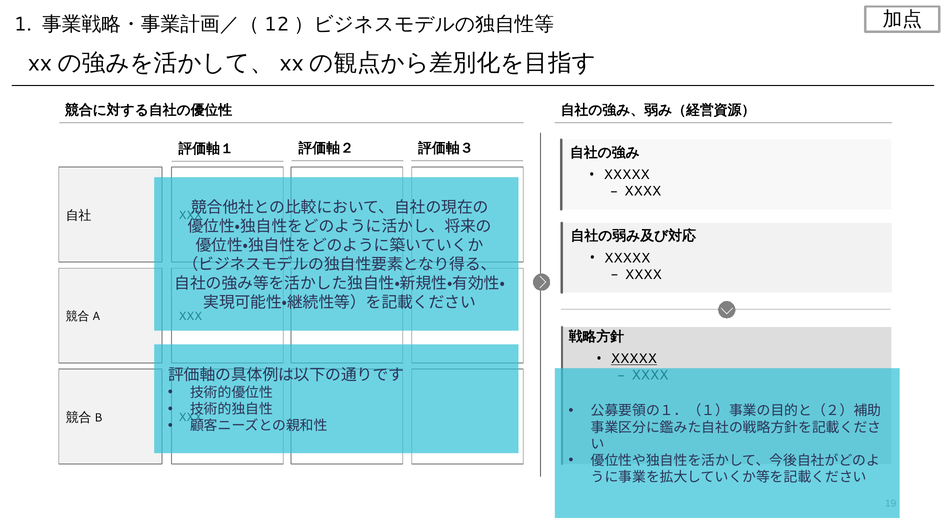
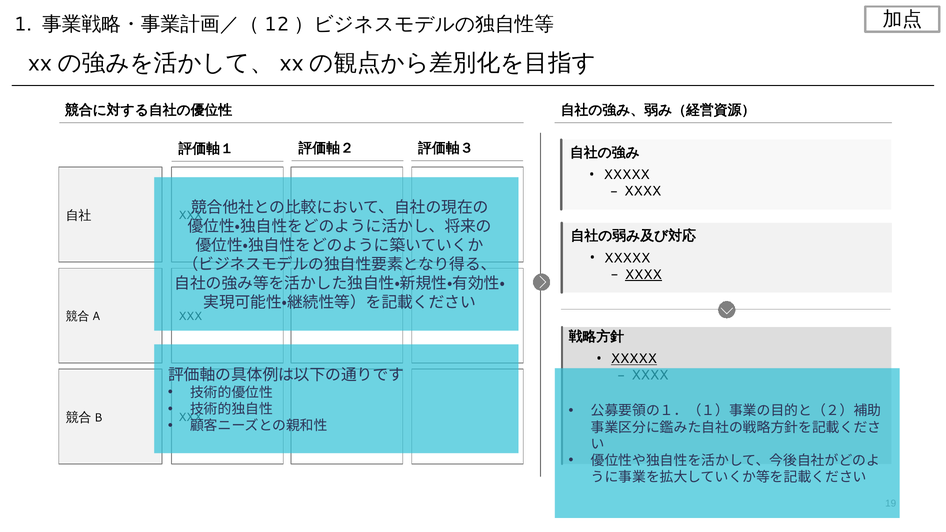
XXXX at (643, 275) underline: none -> present
